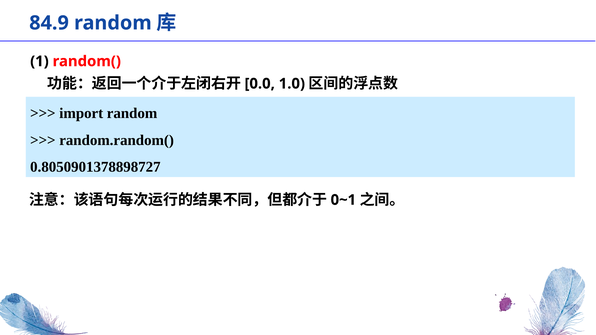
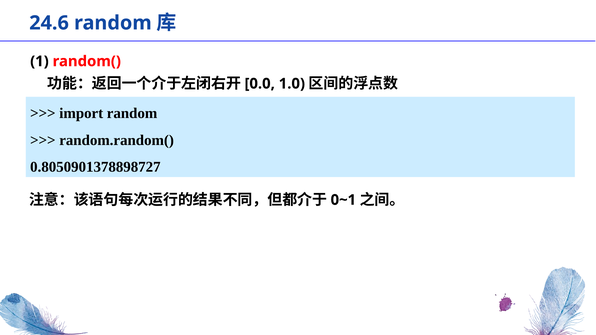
84.9: 84.9 -> 24.6
